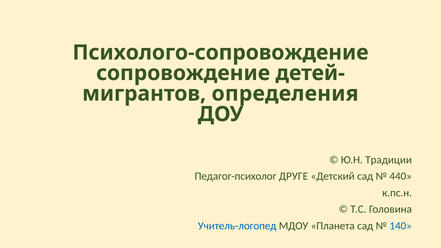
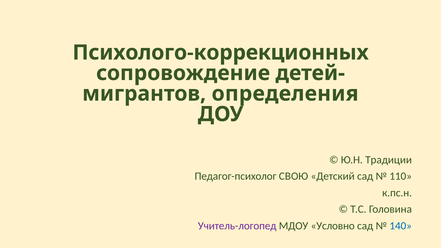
Психолого-сопровождение: Психолого-сопровождение -> Психолого-коррекционных
ДРУГЕ: ДРУГЕ -> СВОЮ
440: 440 -> 110
Учитель-логопед colour: blue -> purple
Планета: Планета -> Условно
